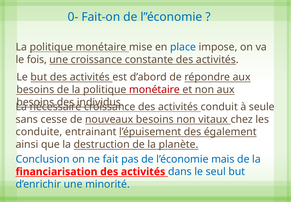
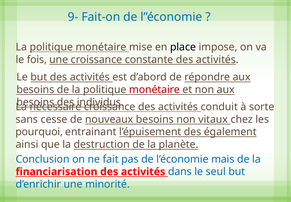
0-: 0- -> 9-
place colour: blue -> black
seule: seule -> sorte
conduite: conduite -> pourquoi
